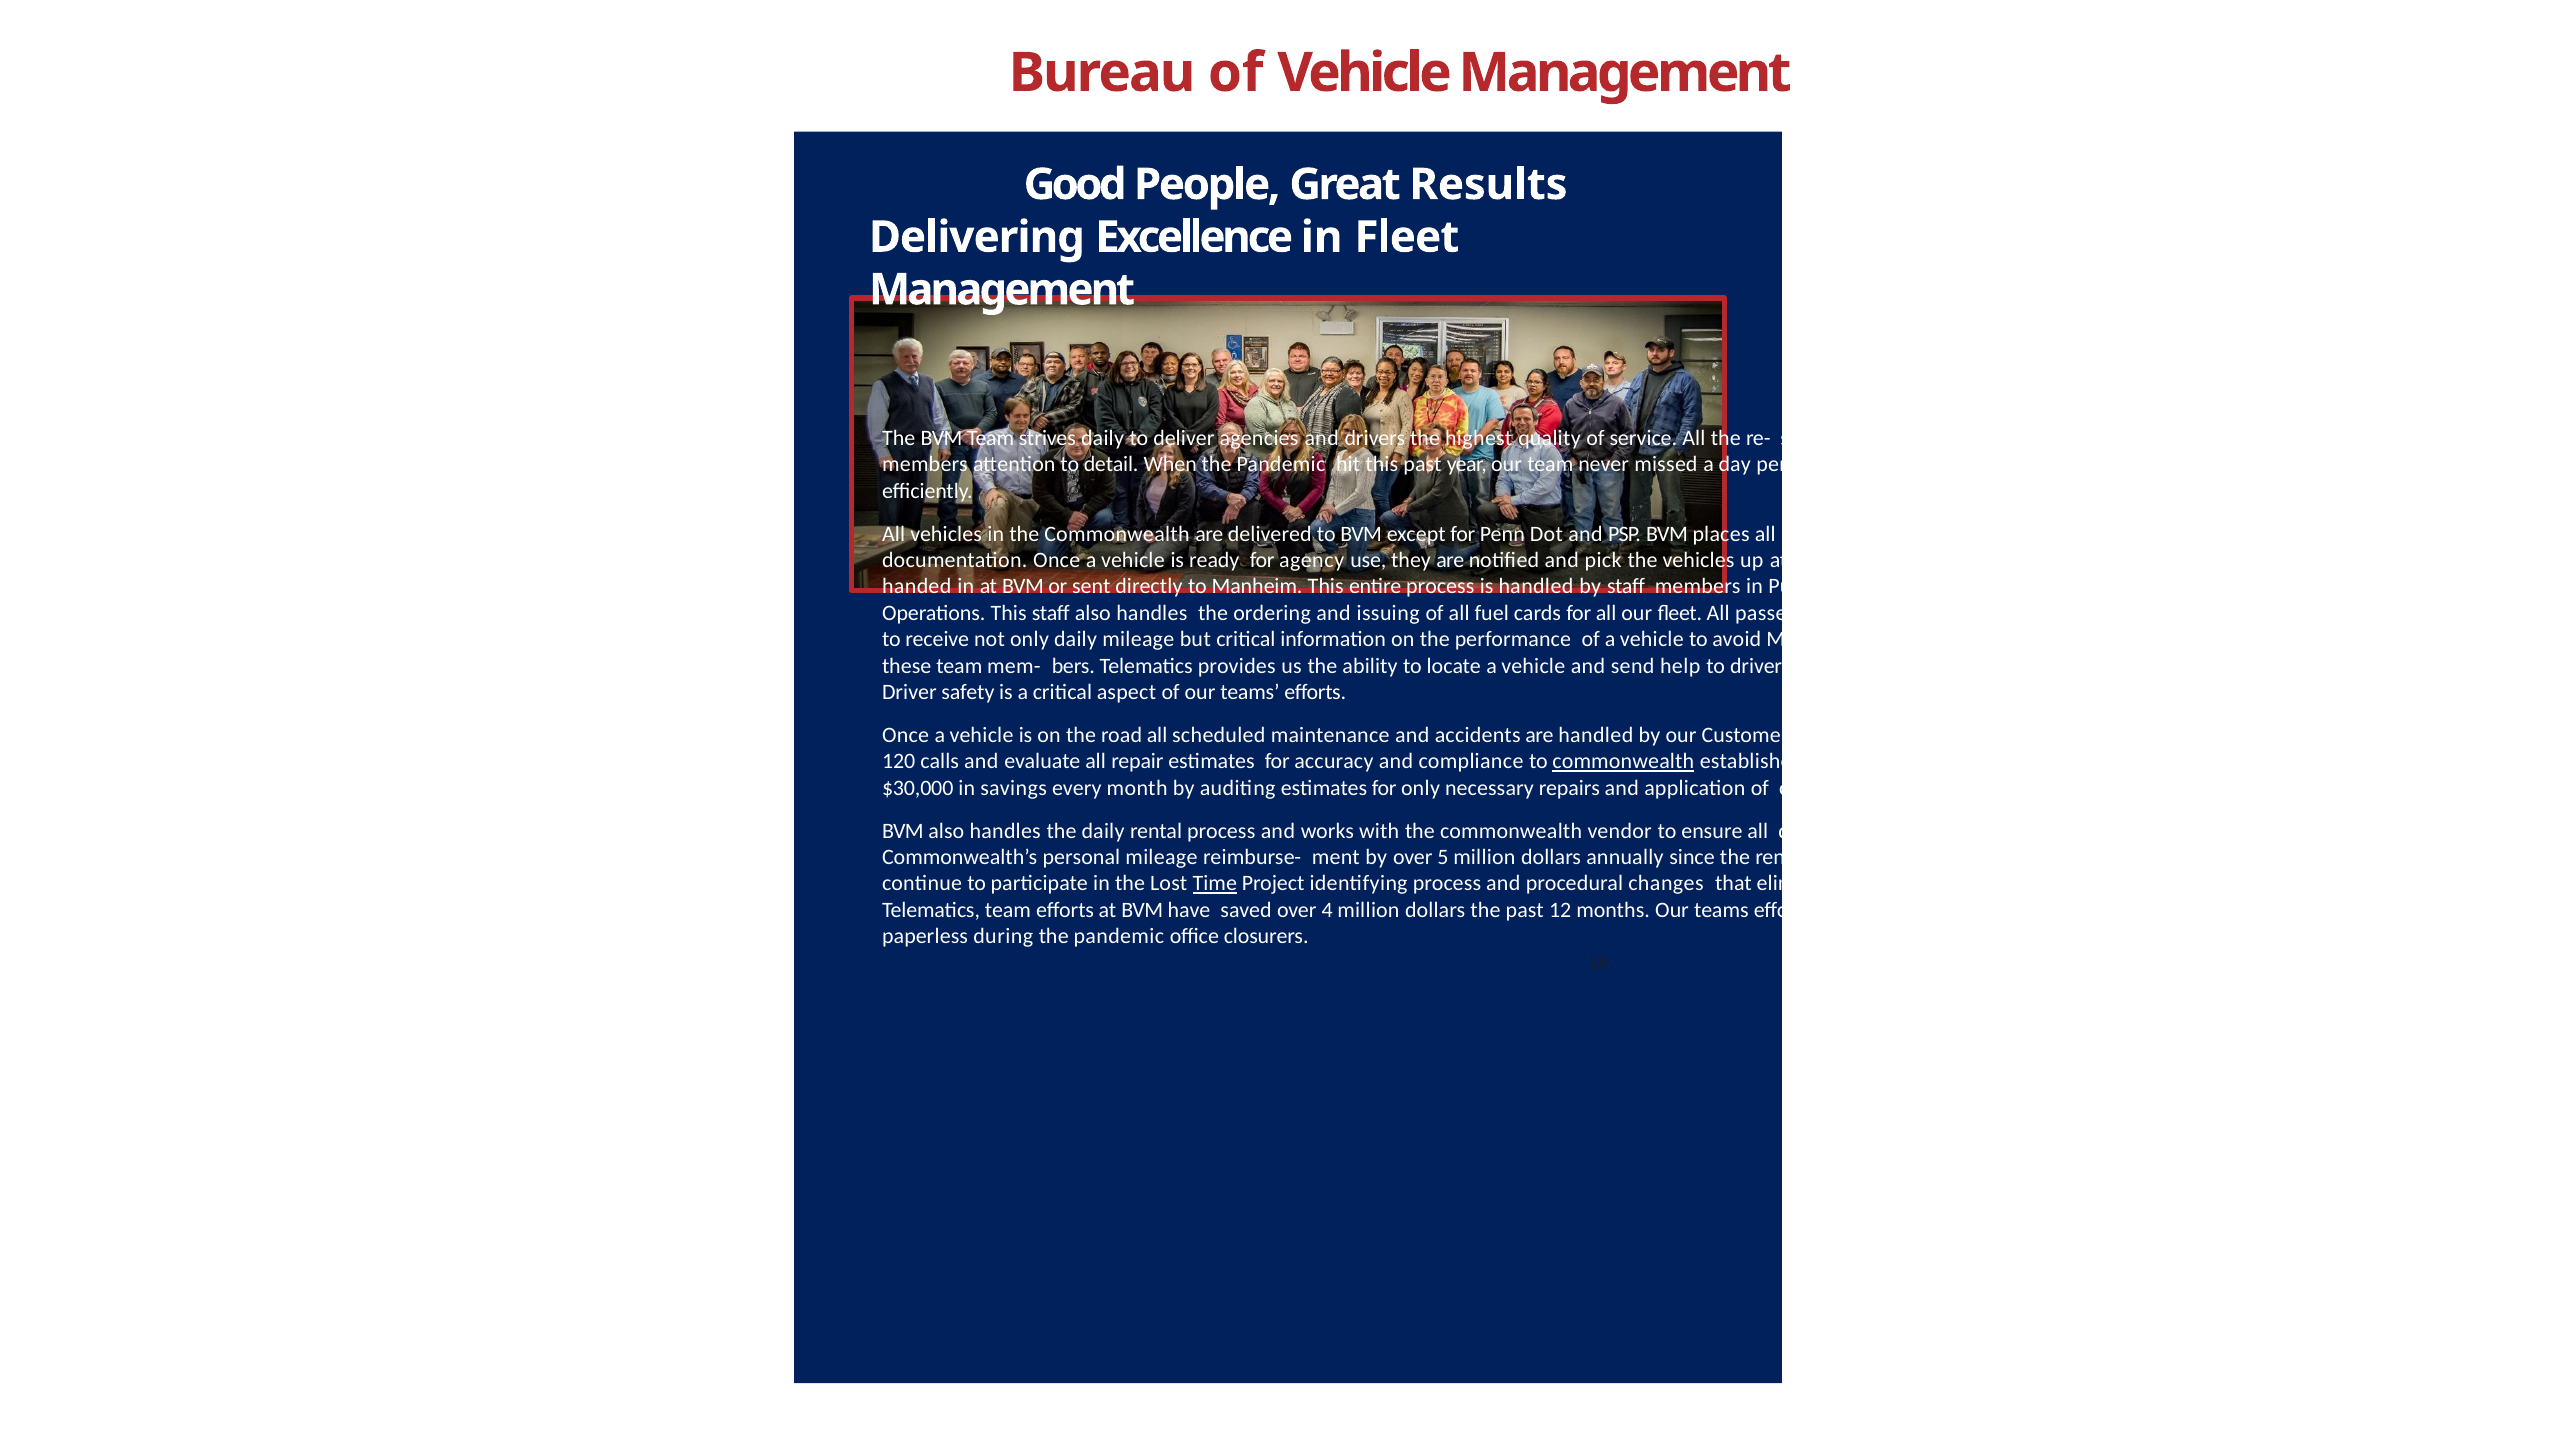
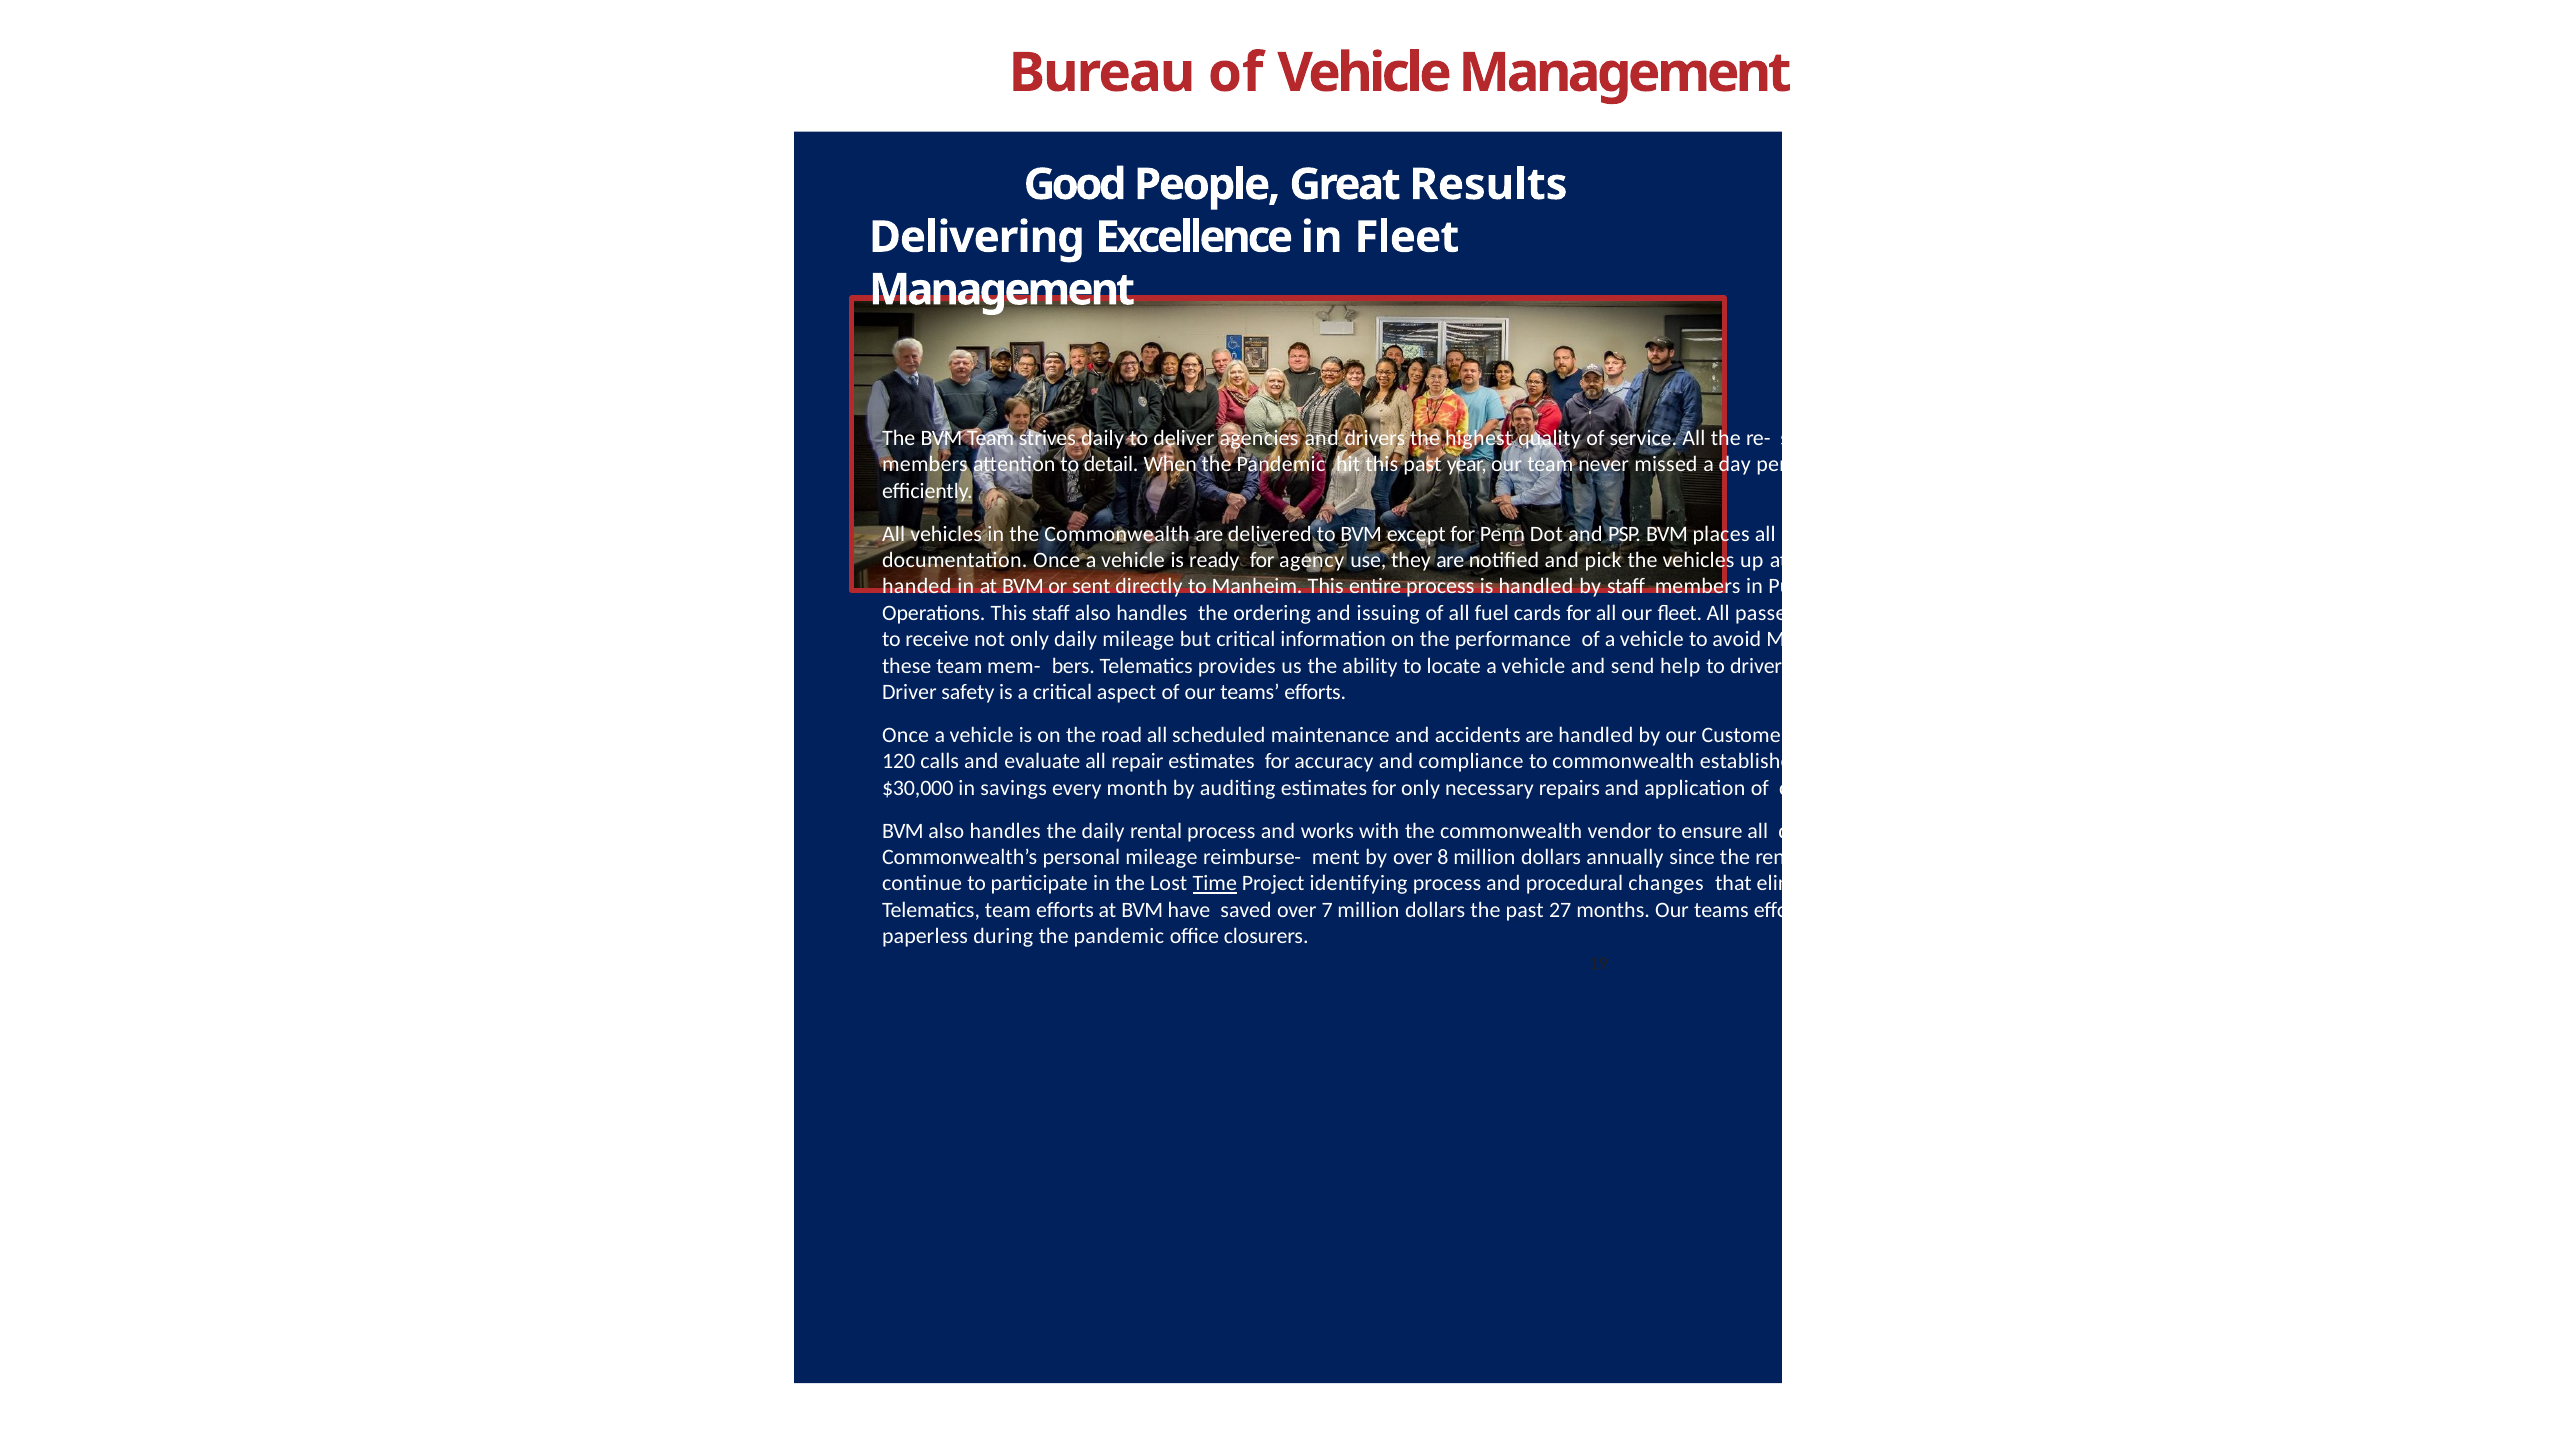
commonwealth at (1623, 762) underline: present -> none
5: 5 -> 8
4: 4 -> 7
12: 12 -> 27
